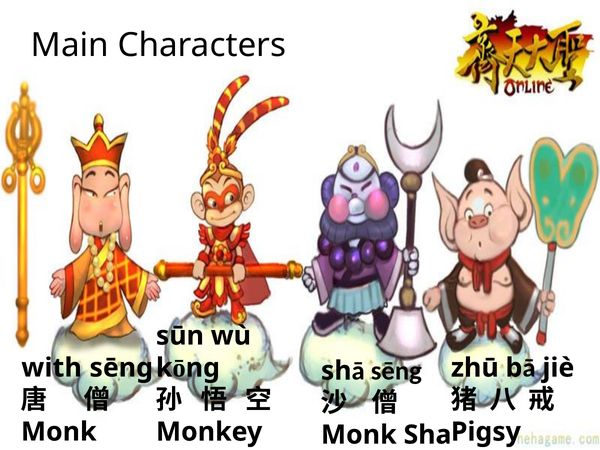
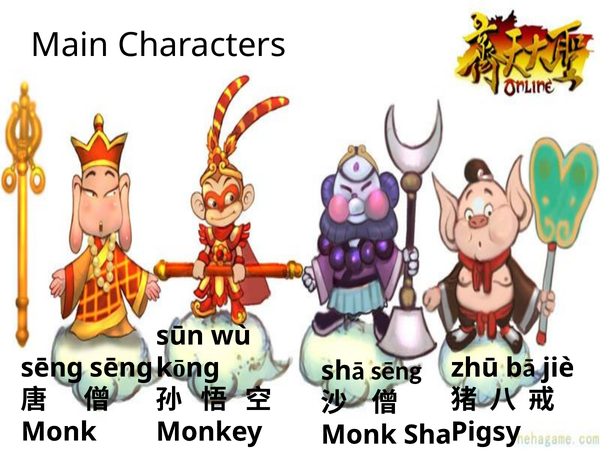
with at (52, 368): with -> sēng
